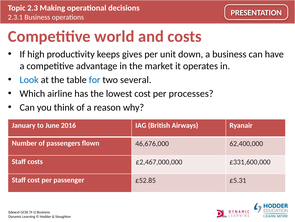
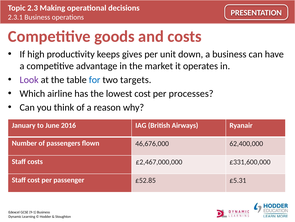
world: world -> goods
Look colour: blue -> purple
several: several -> targets
